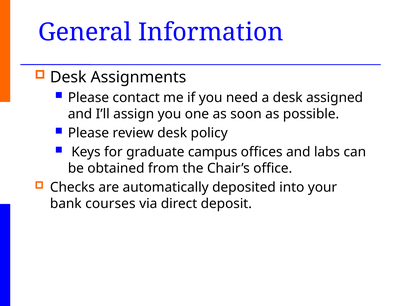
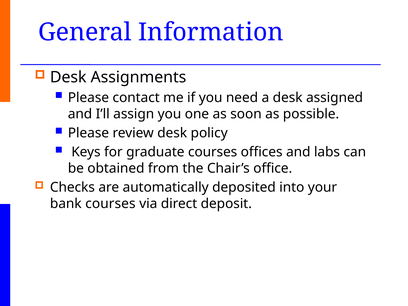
graduate campus: campus -> courses
